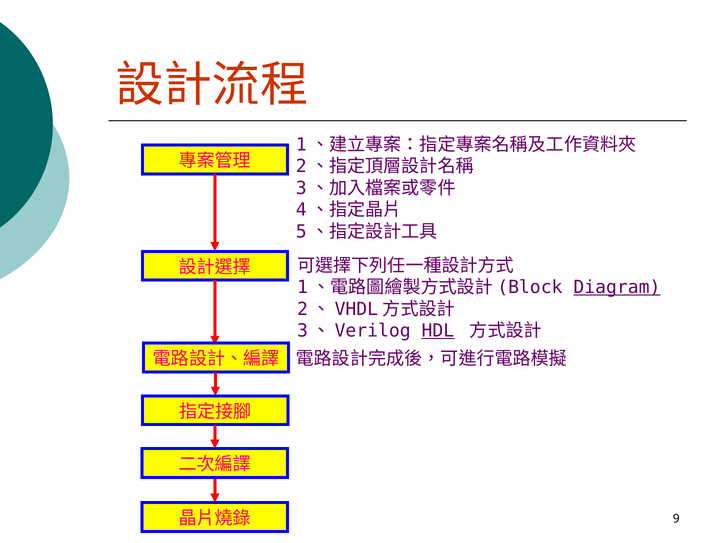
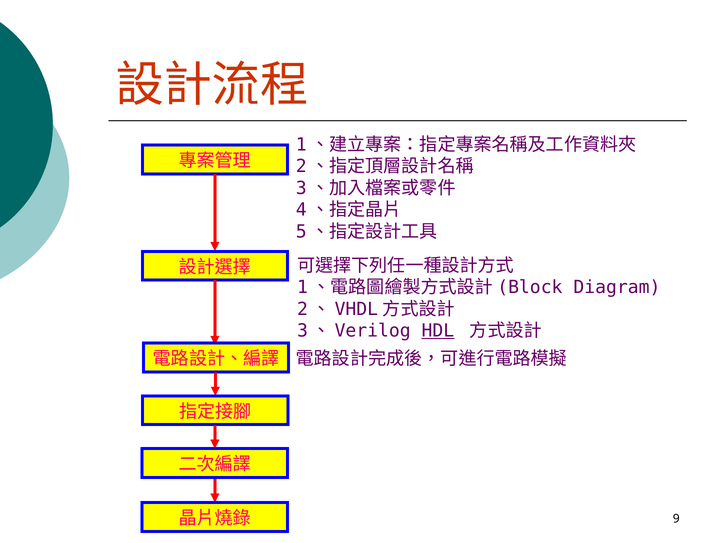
Diagram underline: present -> none
